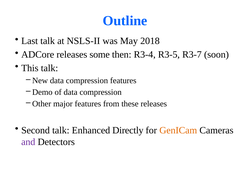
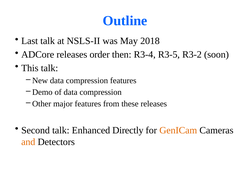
some: some -> order
R3-7: R3-7 -> R3-2
and colour: purple -> orange
